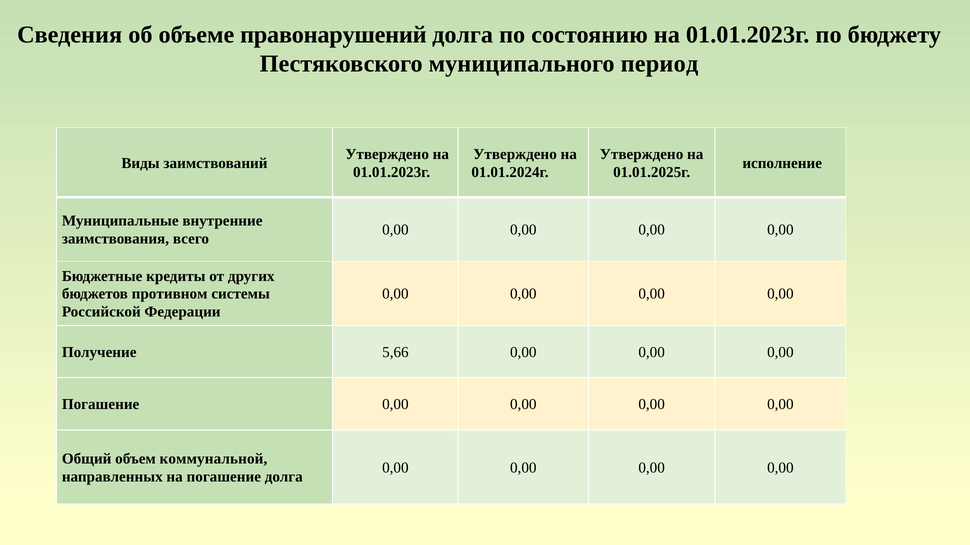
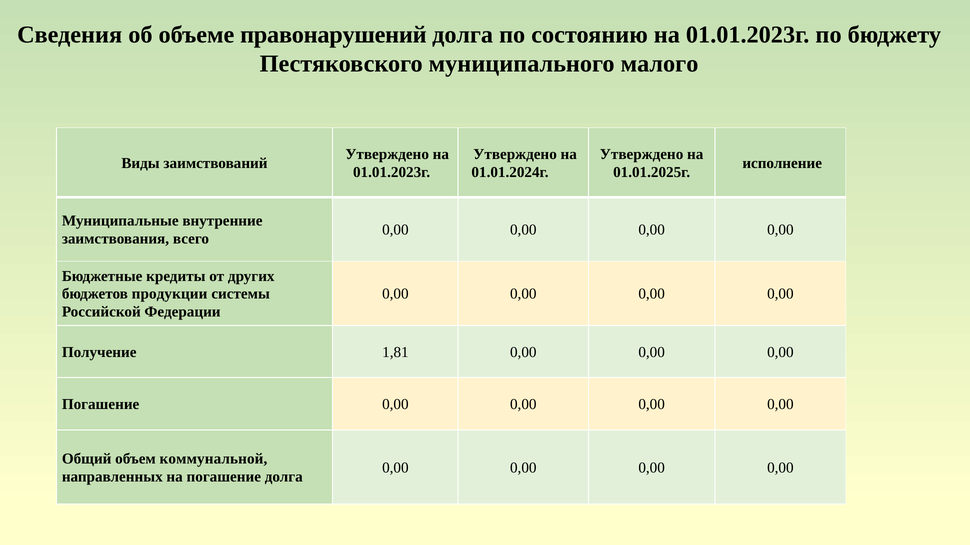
период: период -> малого
противном: противном -> продукции
5,66: 5,66 -> 1,81
